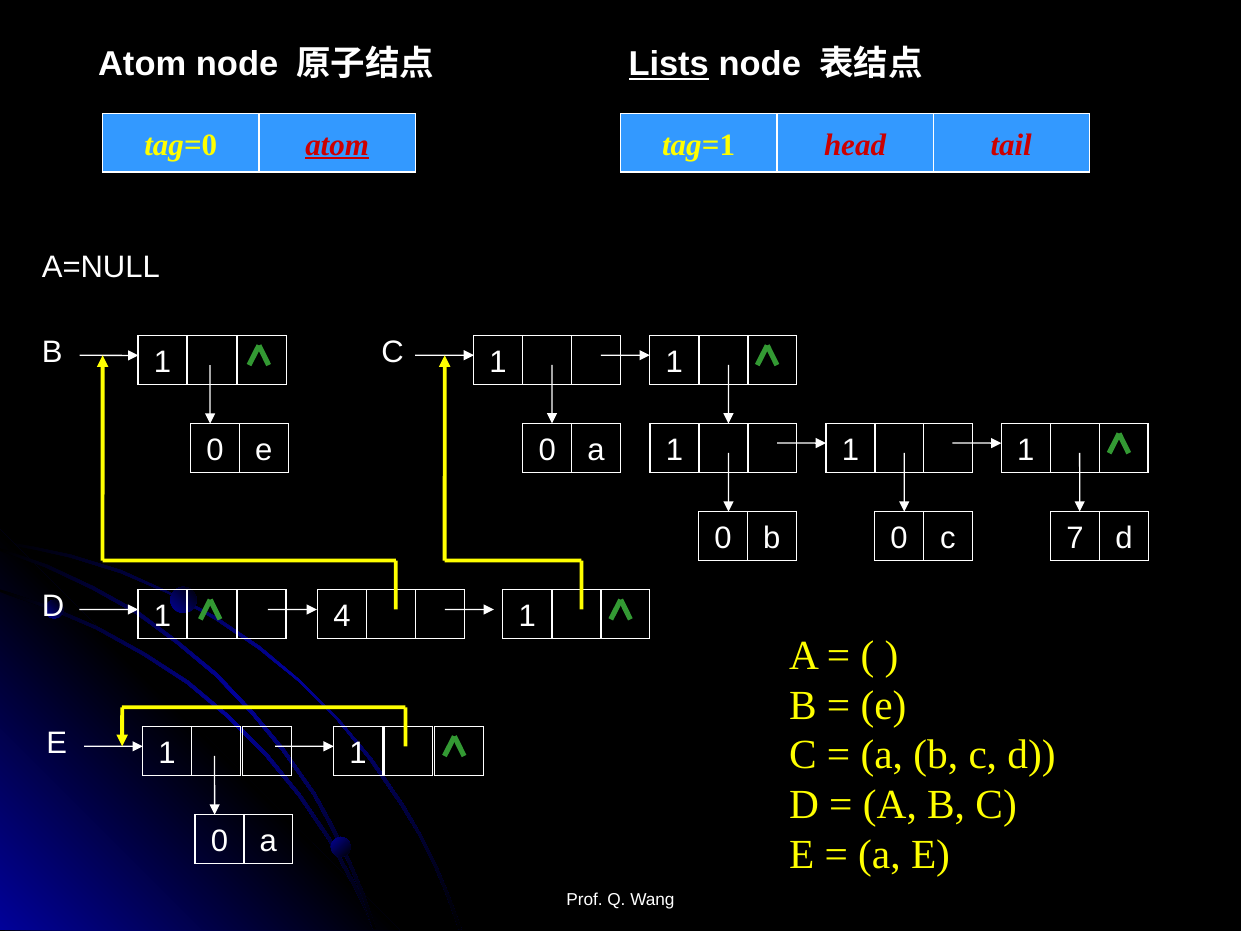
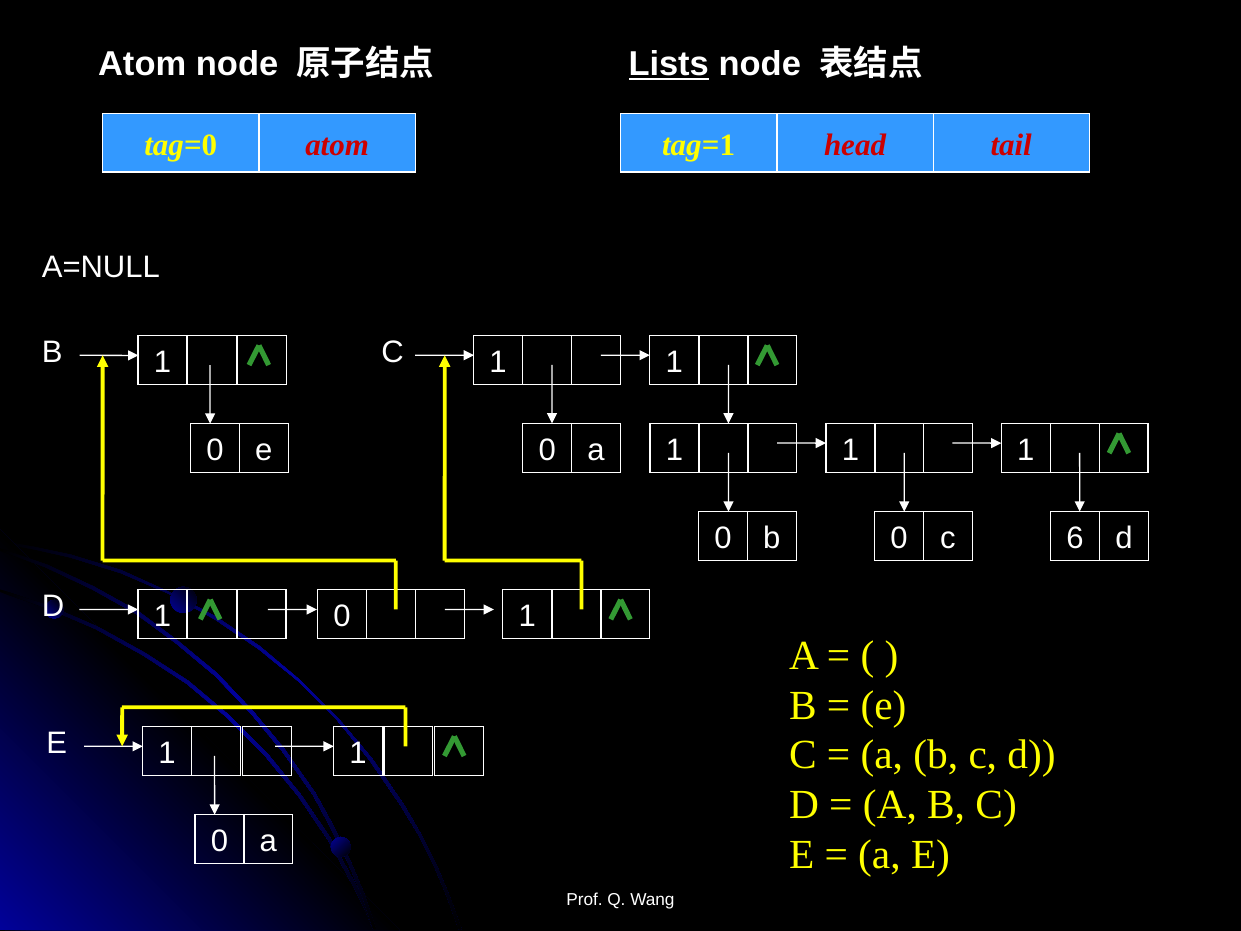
atom at (337, 145) underline: present -> none
7: 7 -> 6
D 4: 4 -> 0
